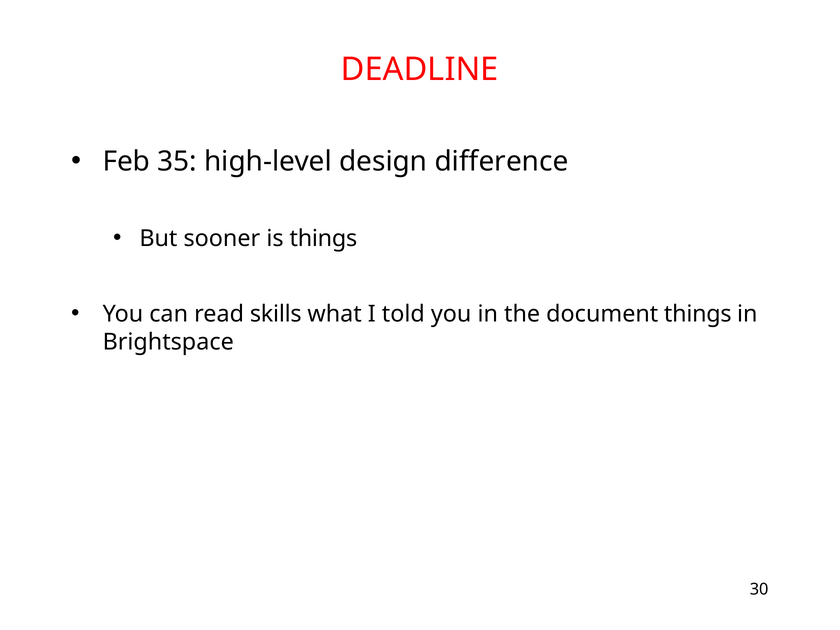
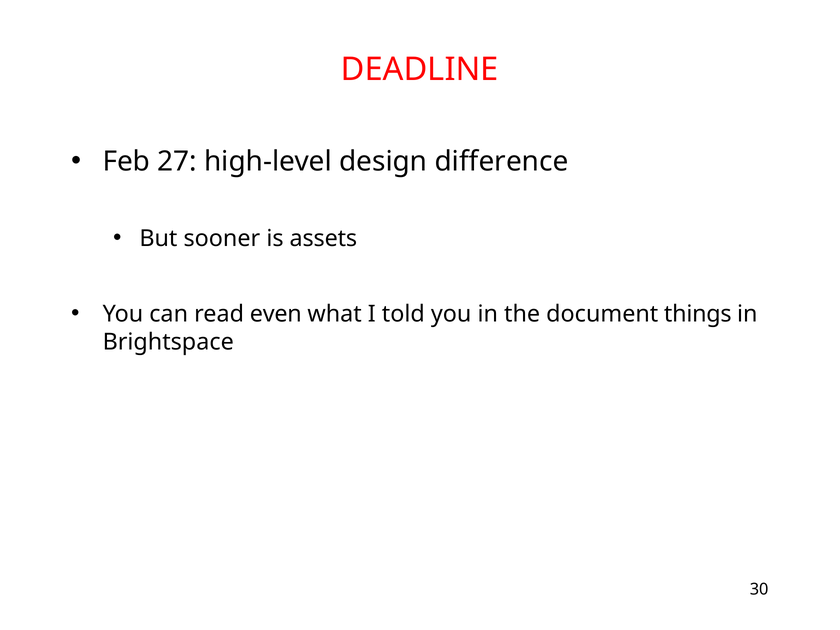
35: 35 -> 27
is things: things -> assets
skills: skills -> even
